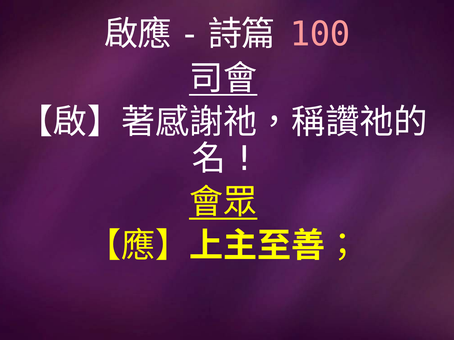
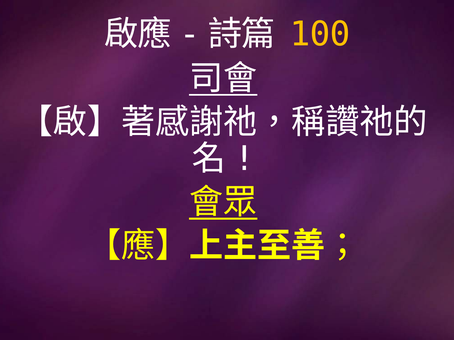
100 colour: pink -> yellow
